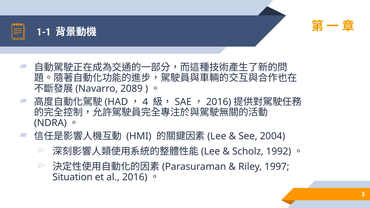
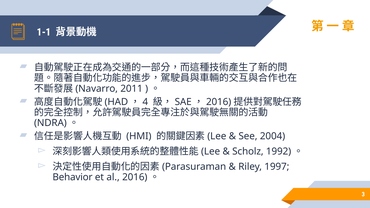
2089: 2089 -> 2011
Situation: Situation -> Behavior
